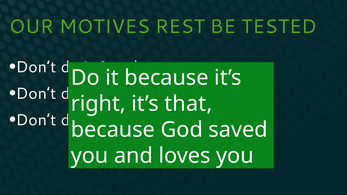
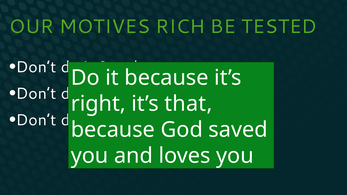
REST: REST -> RICH
